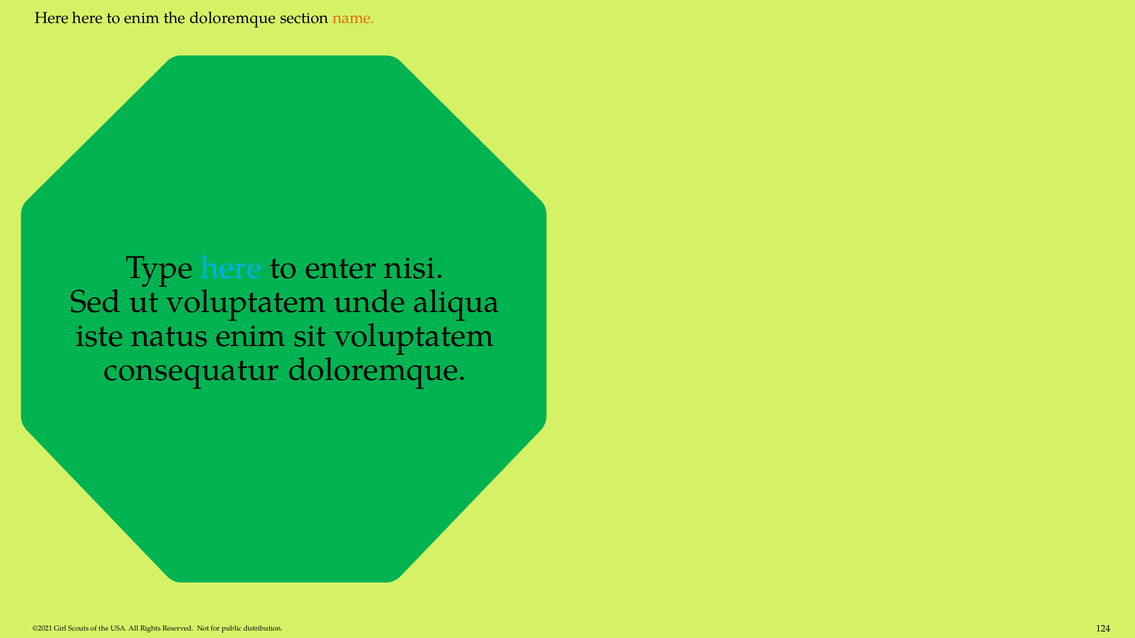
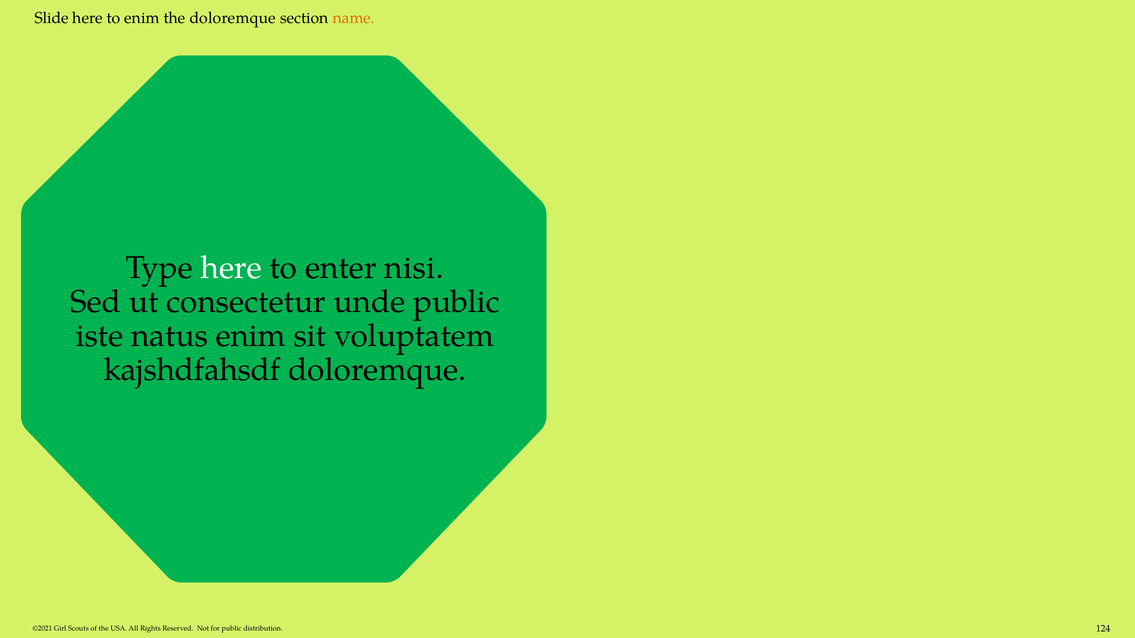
Here at (52, 18): Here -> Slide
here at (231, 268) colour: light blue -> white
ut voluptatem: voluptatem -> consectetur
unde aliqua: aliqua -> public
consequatur: consequatur -> kajshdfahsdf
